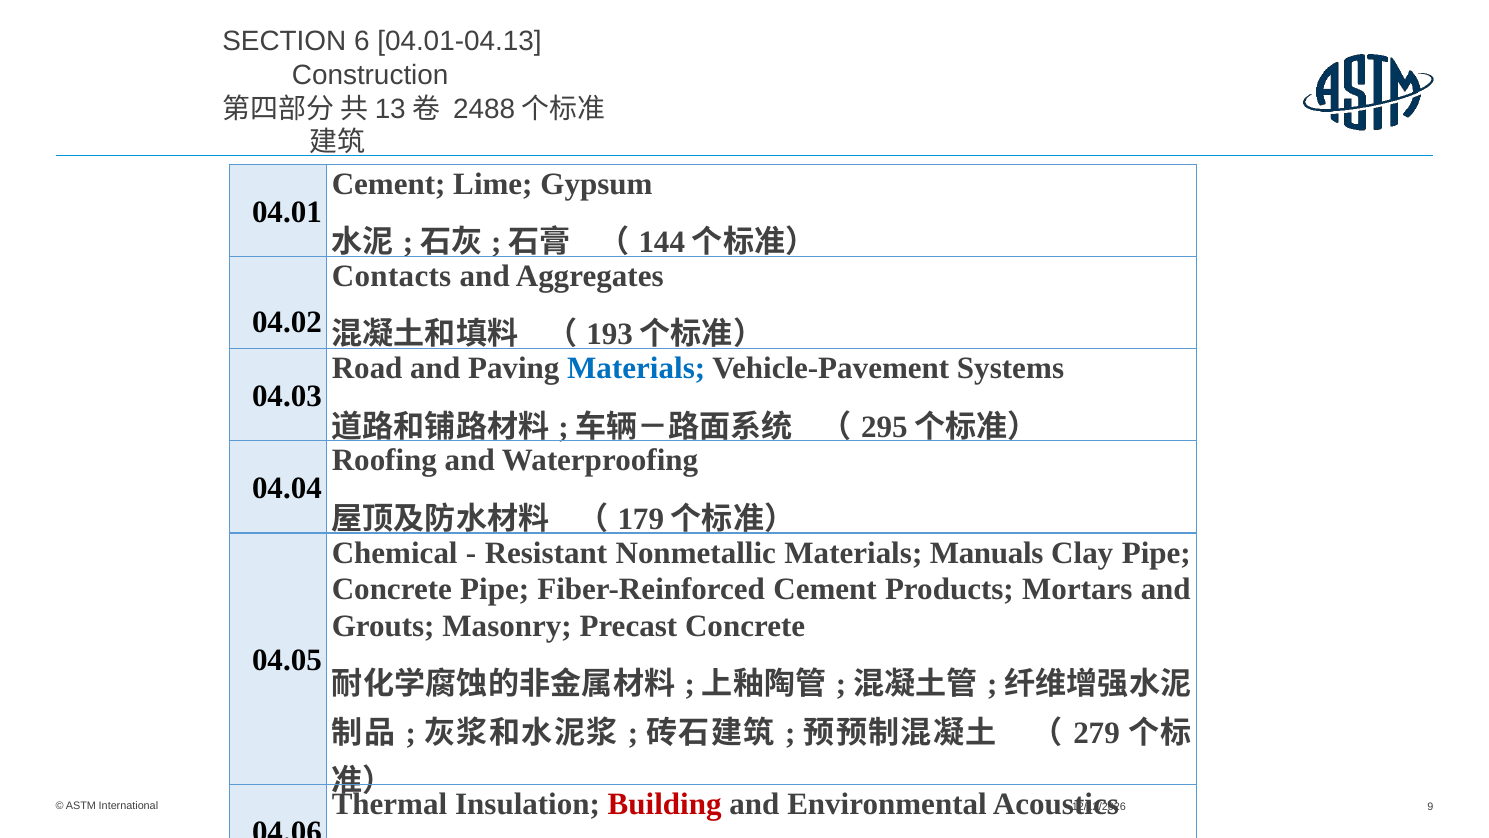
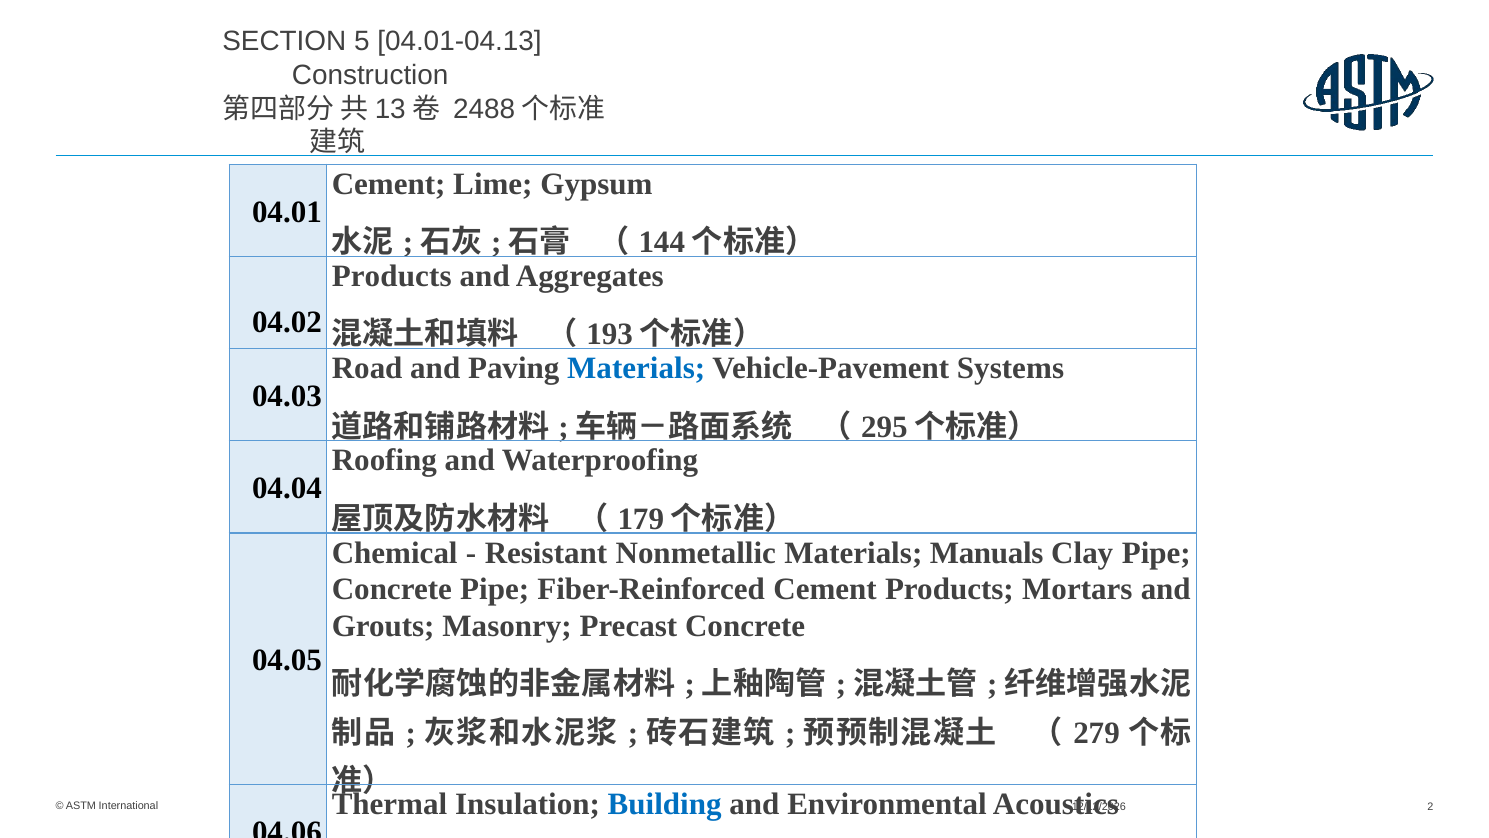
6: 6 -> 5
Contacts at (392, 276): Contacts -> Products
Building colour: red -> blue
9: 9 -> 2
